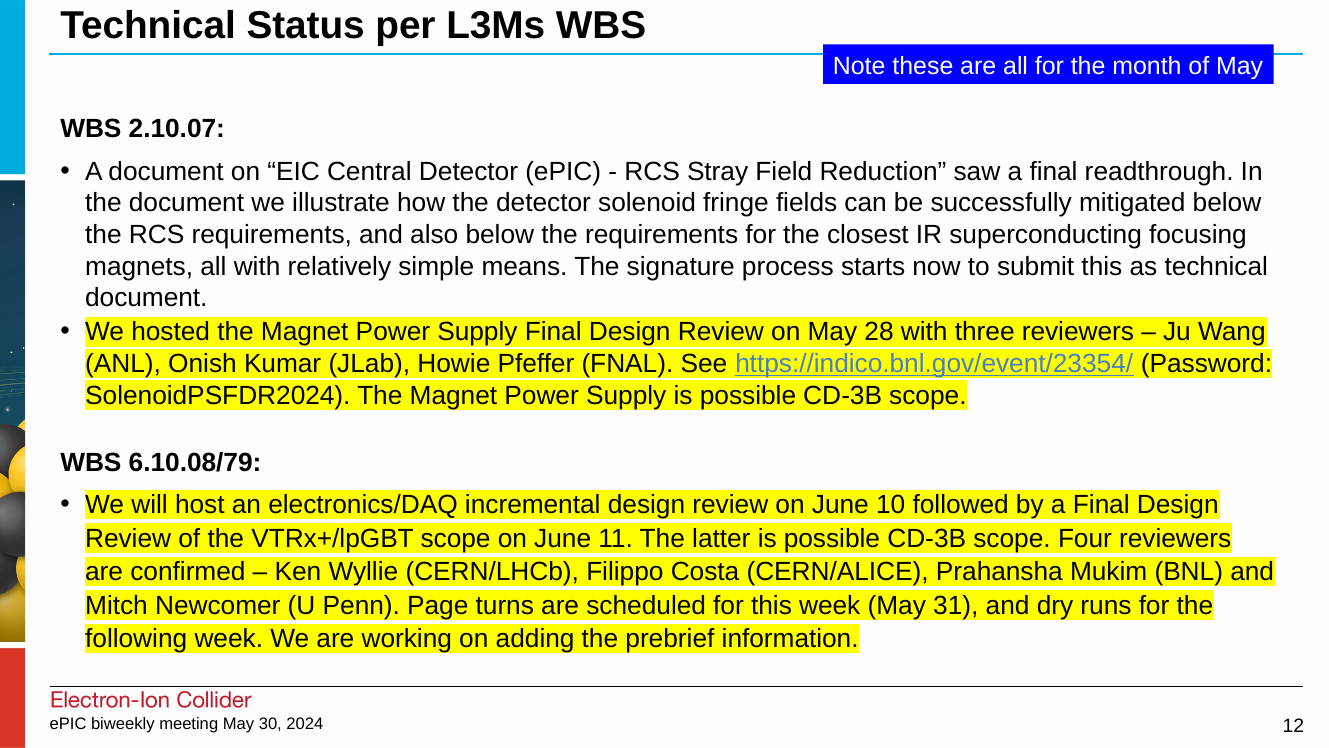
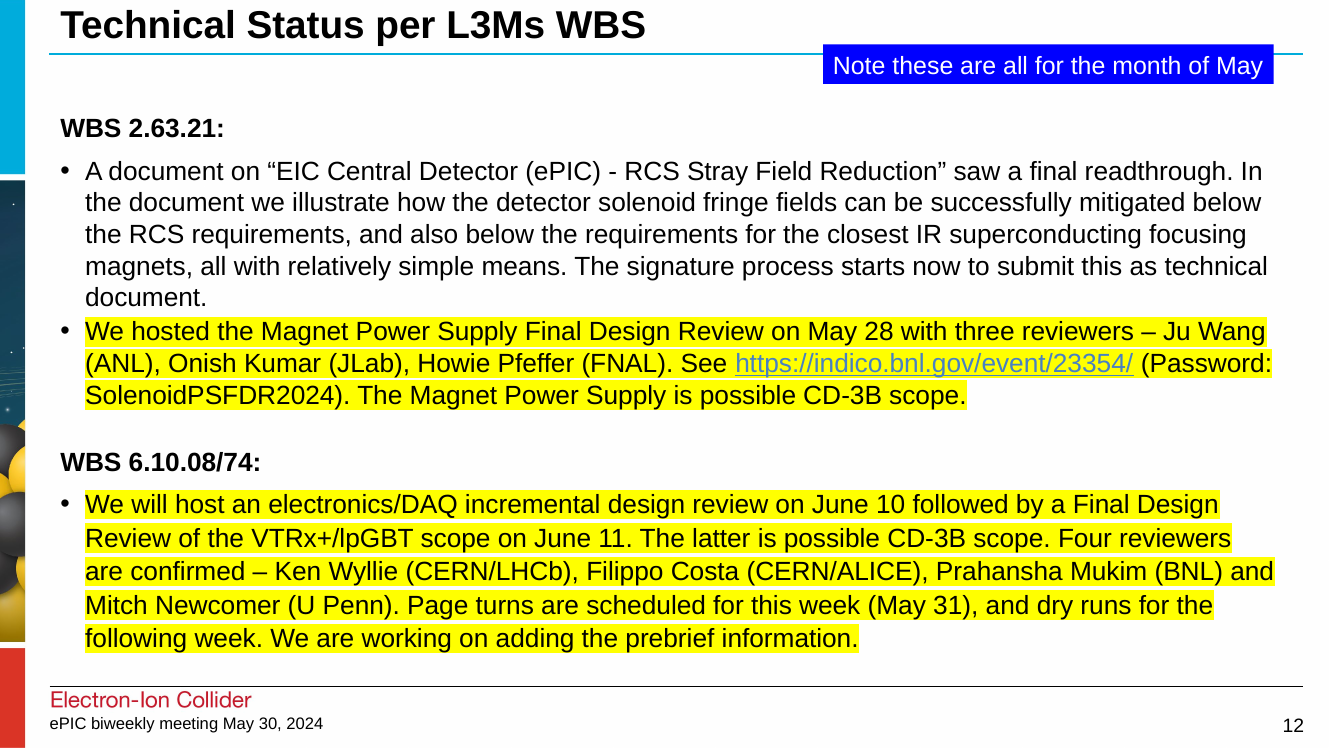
2.10.07: 2.10.07 -> 2.63.21
6.10.08/79: 6.10.08/79 -> 6.10.08/74
